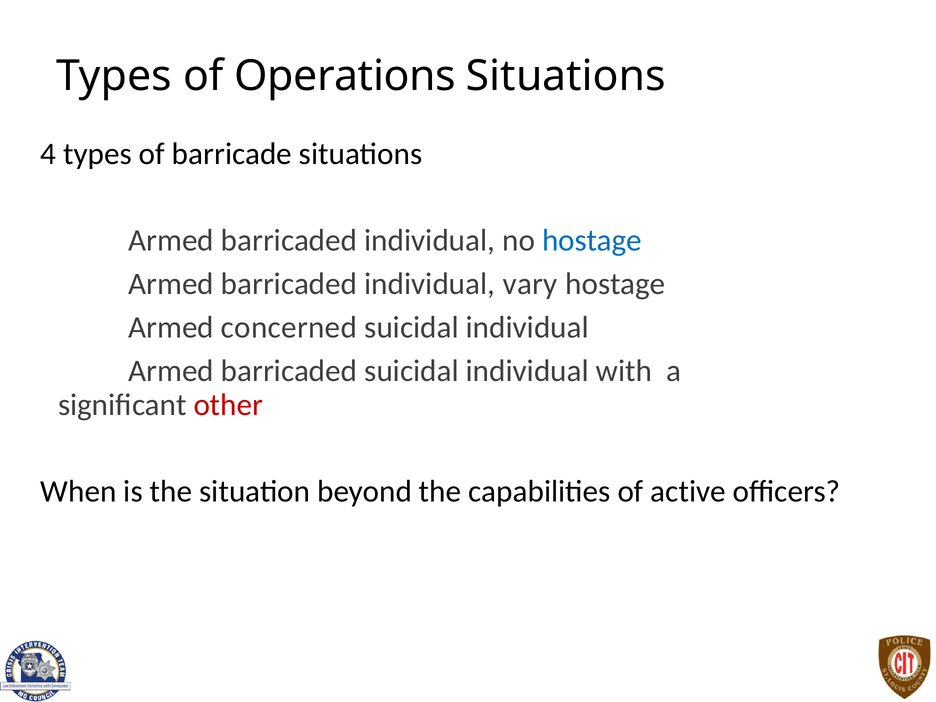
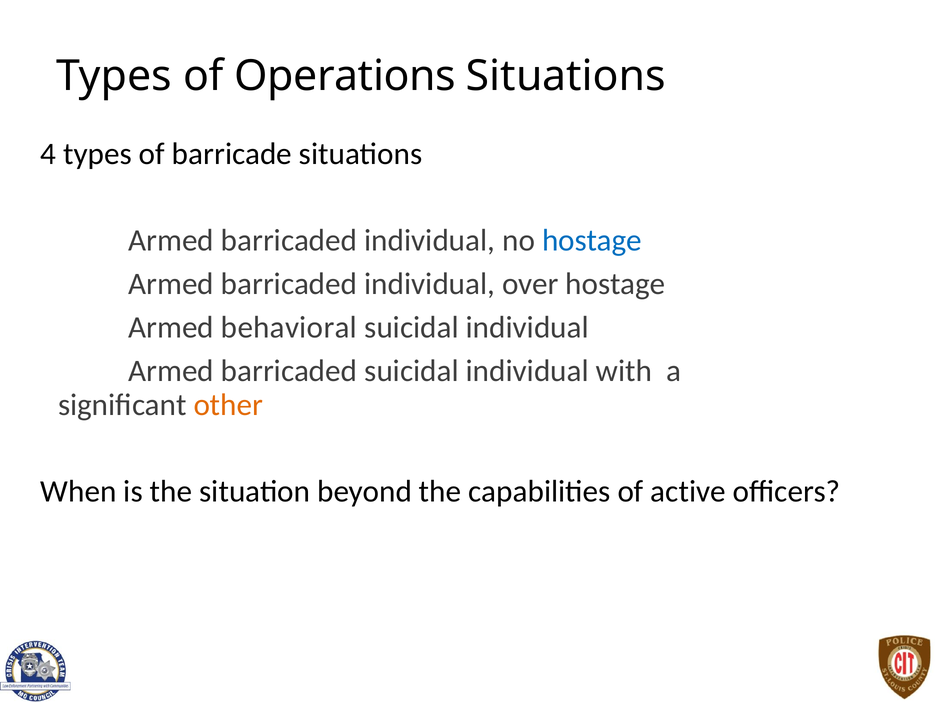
vary: vary -> over
concerned: concerned -> behavioral
other colour: red -> orange
